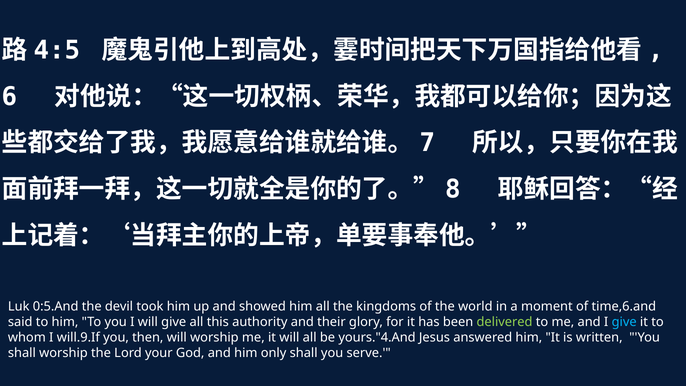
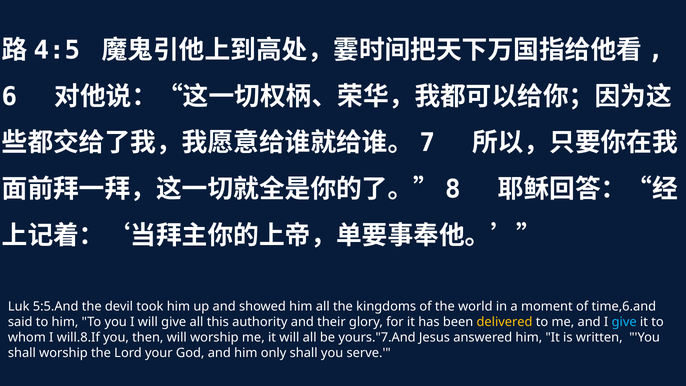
0:5.And: 0:5.And -> 5:5.And
delivered colour: light green -> yellow
will.9.If: will.9.If -> will.8.If
yours."4.And: yours."4.And -> yours."7.And
